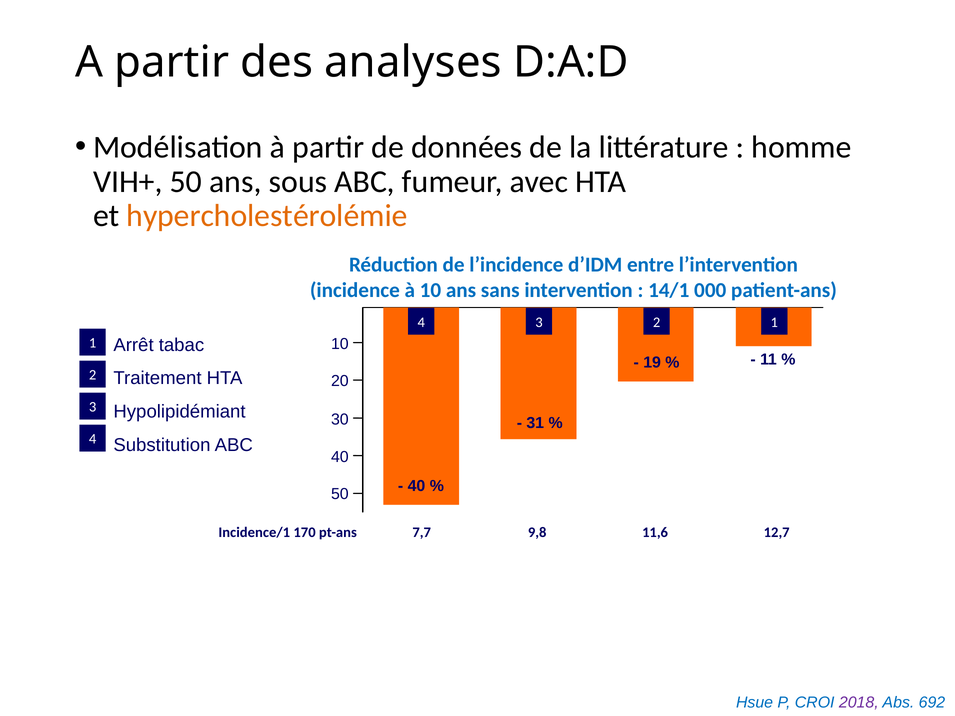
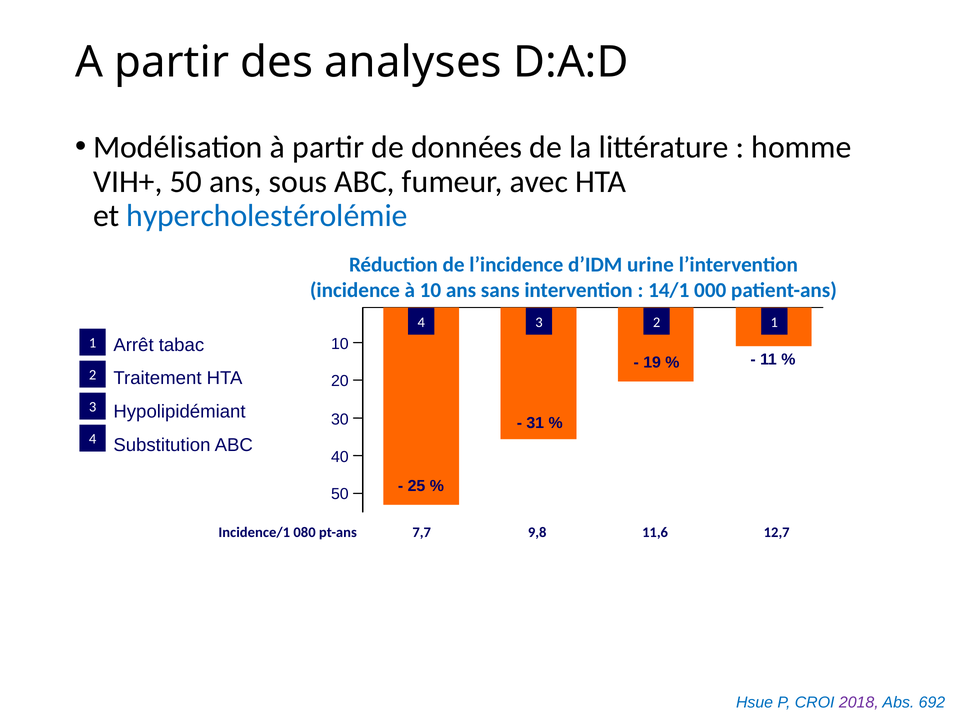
hypercholestérolémie colour: orange -> blue
entre: entre -> urine
40 at (416, 486): 40 -> 25
170: 170 -> 080
